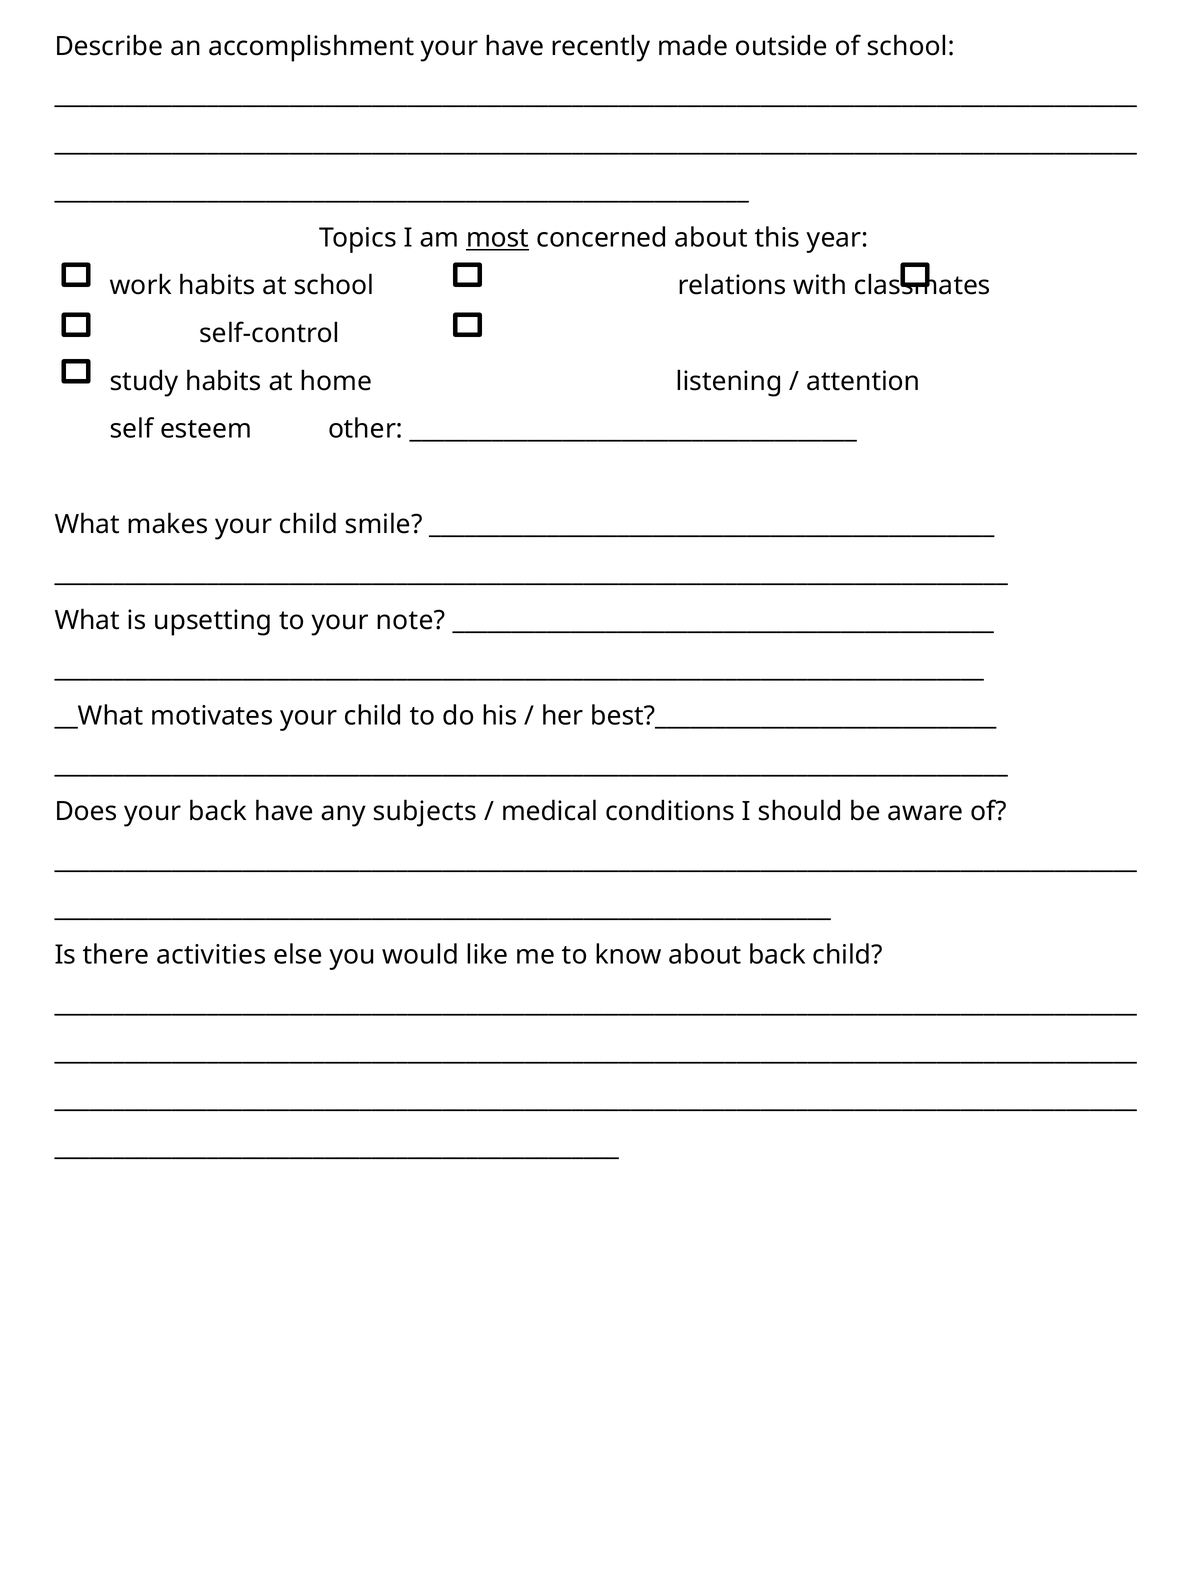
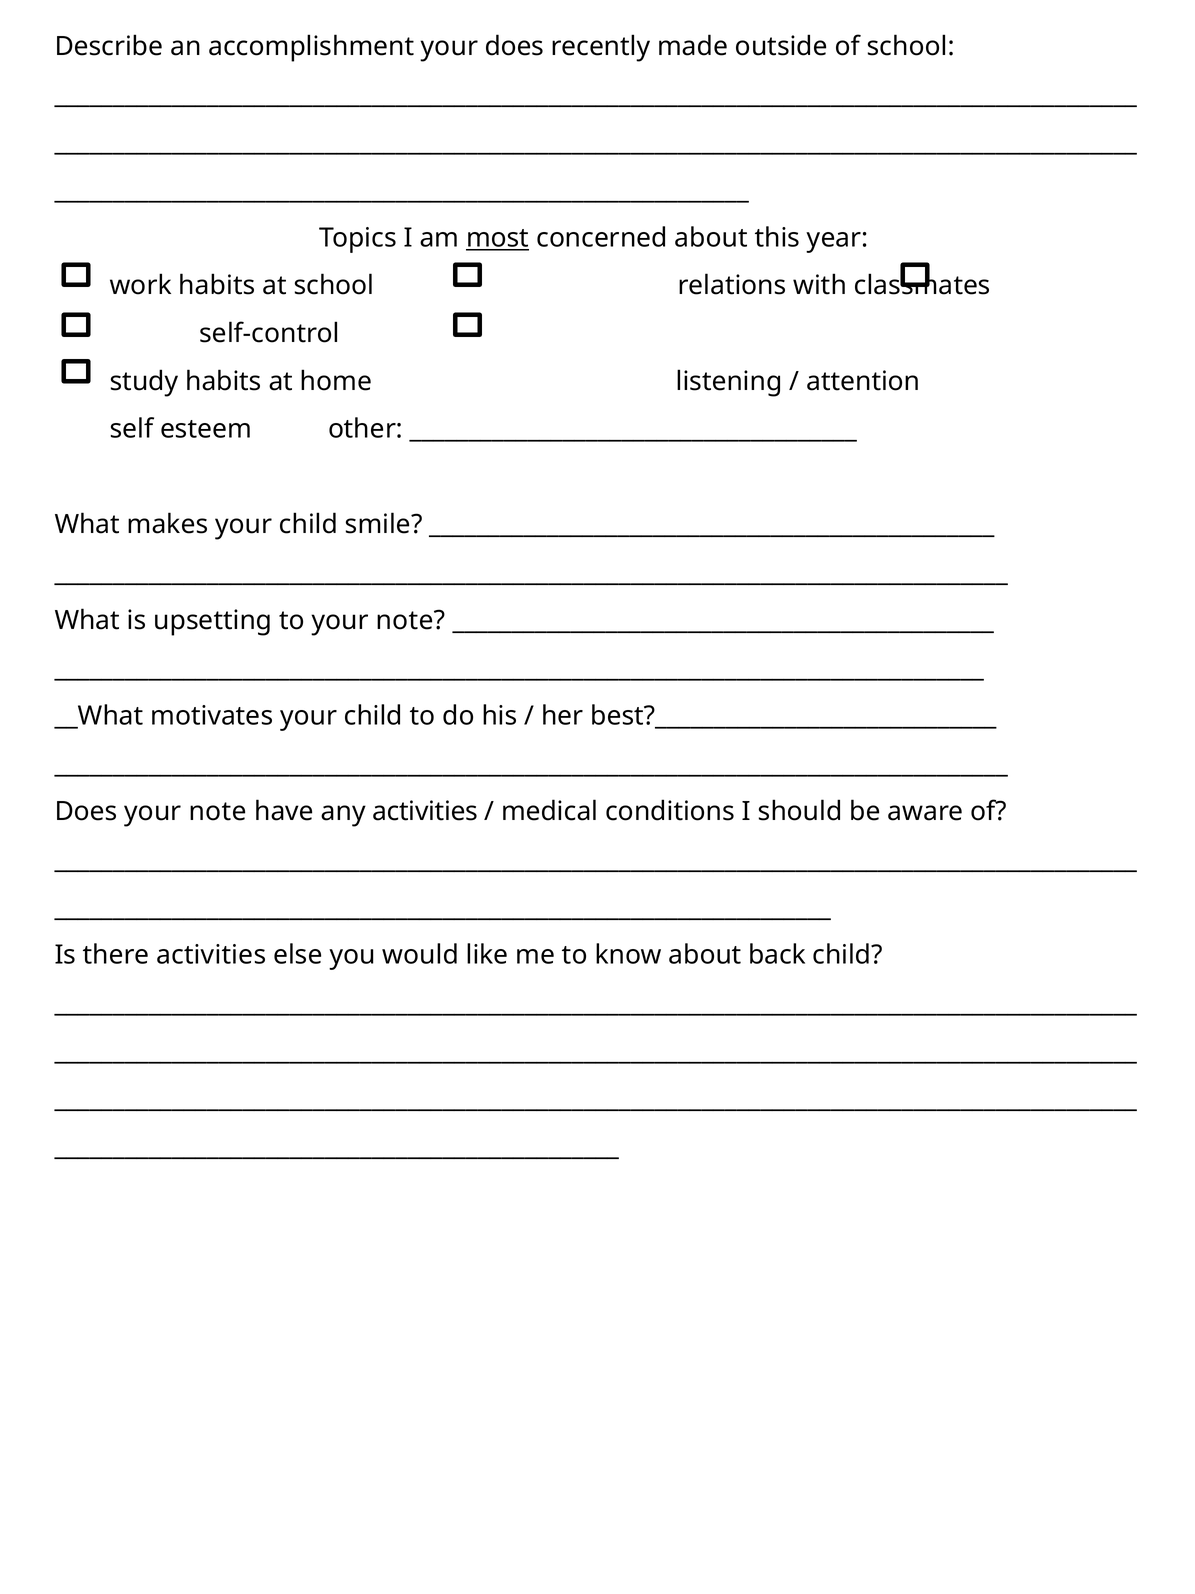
your have: have -> does
Does your back: back -> note
any subjects: subjects -> activities
